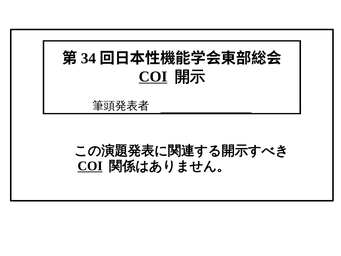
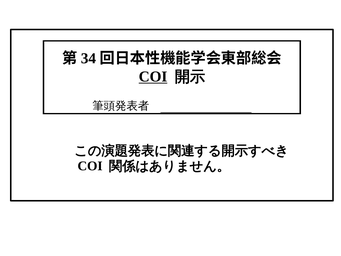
COI at (90, 166) underline: present -> none
